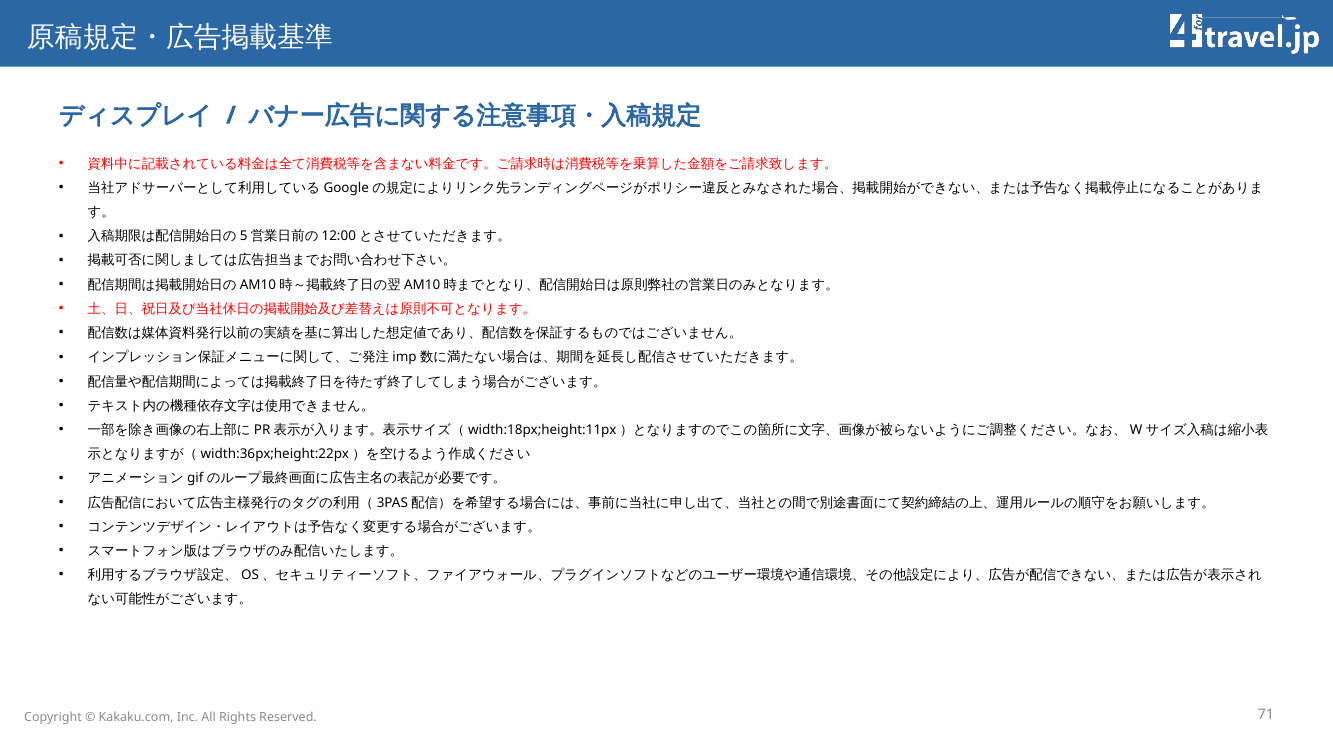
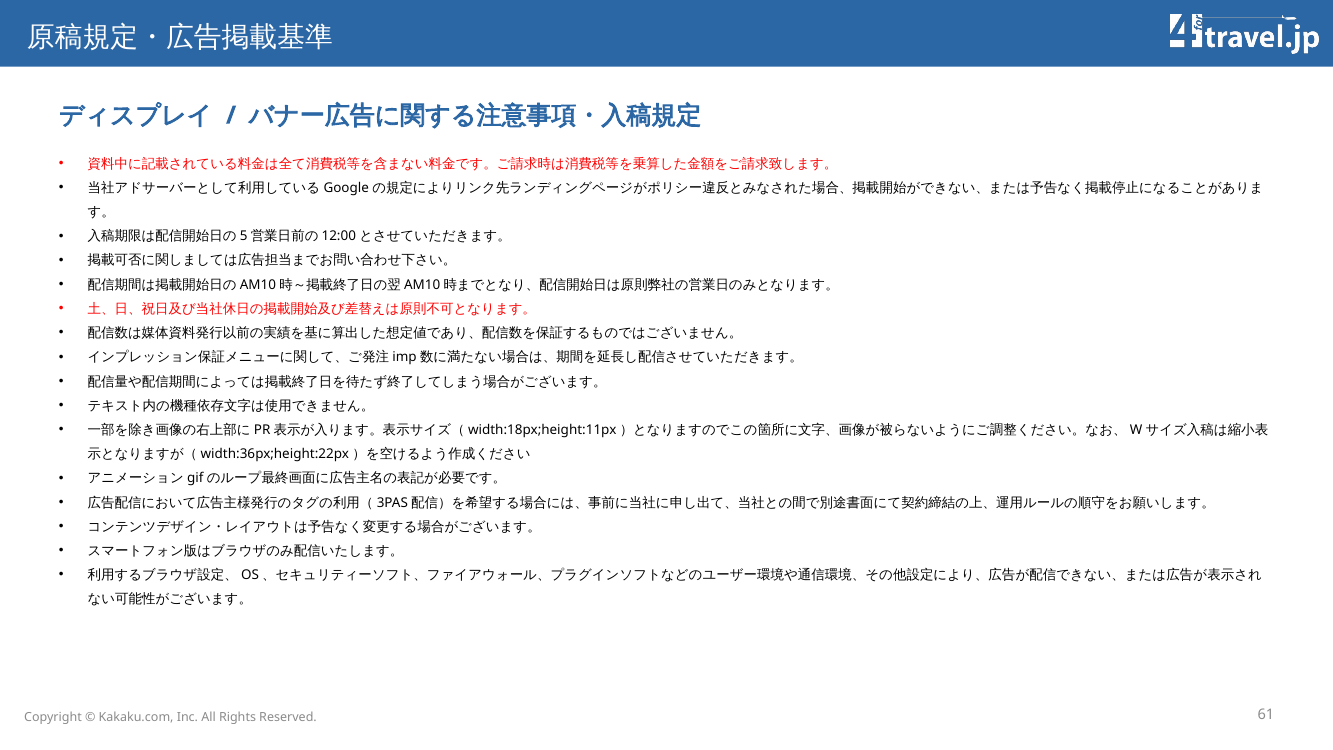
71: 71 -> 61
